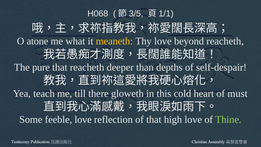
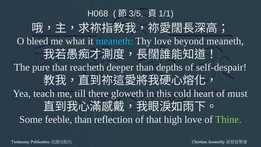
atone: atone -> bleed
meaneth at (114, 41) colour: yellow -> light blue
beyond reacheth: reacheth -> meaneth
feeble love: love -> than
